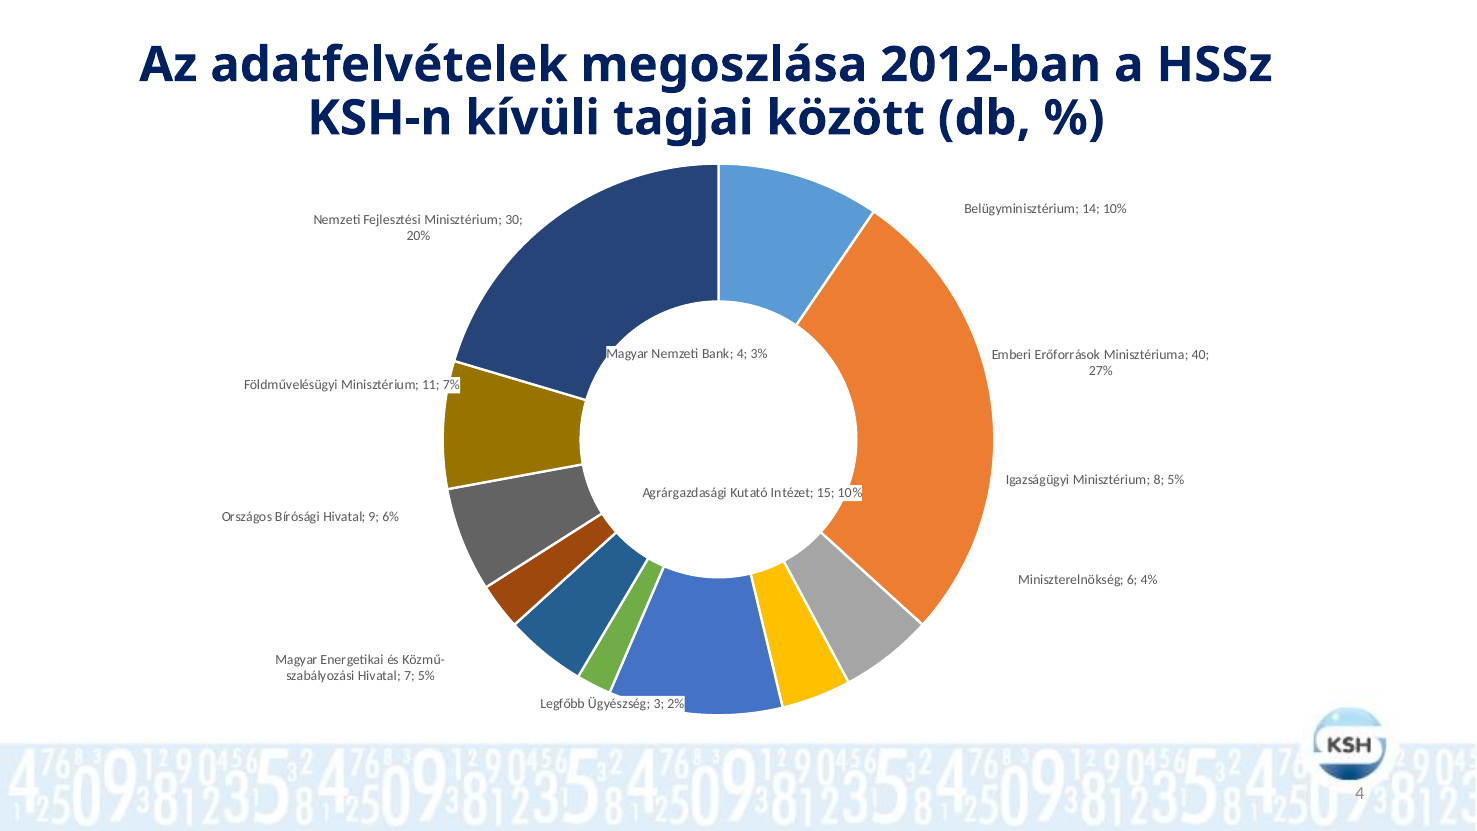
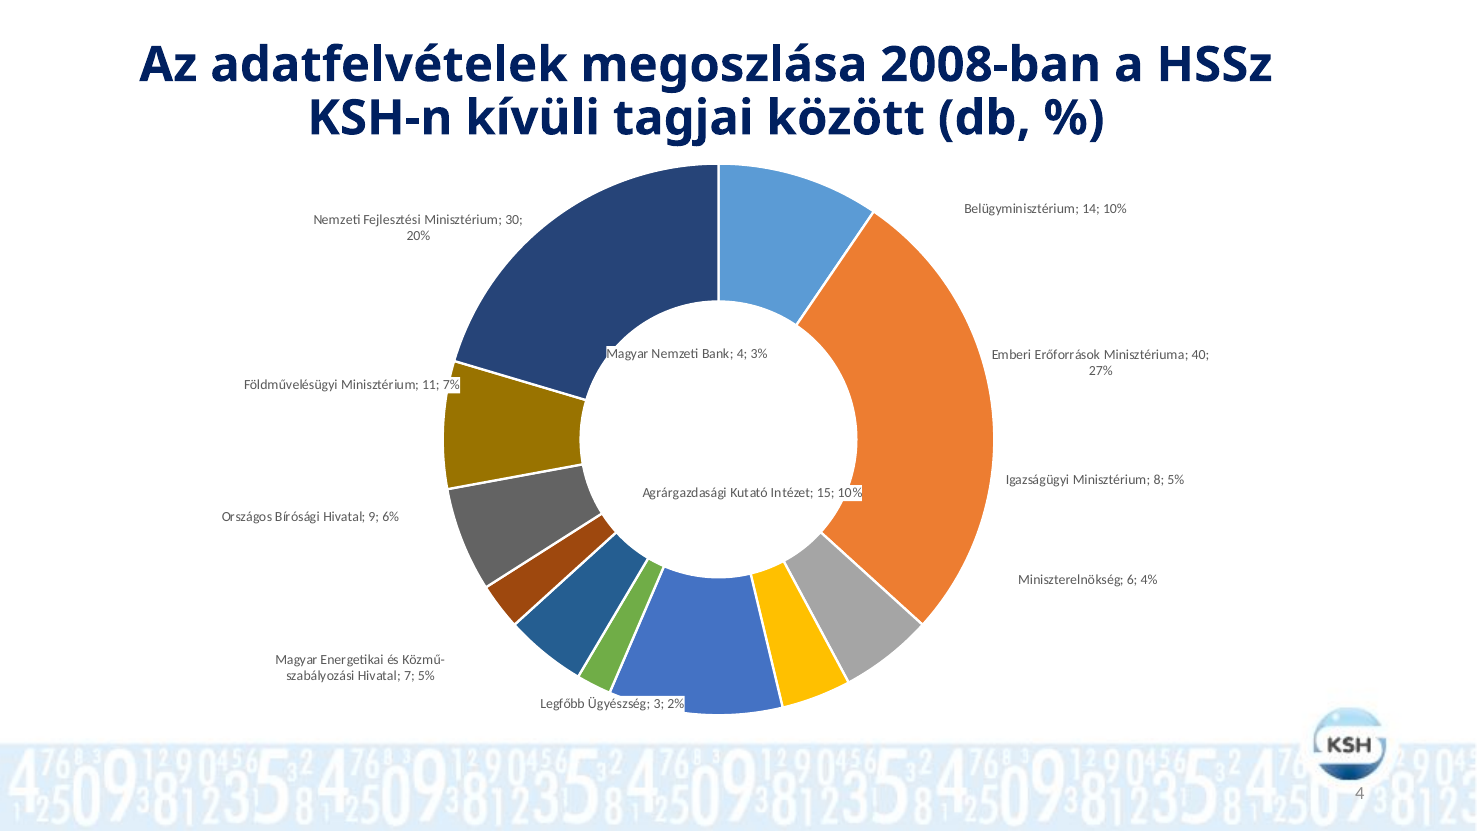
2012-ban: 2012-ban -> 2008-ban
